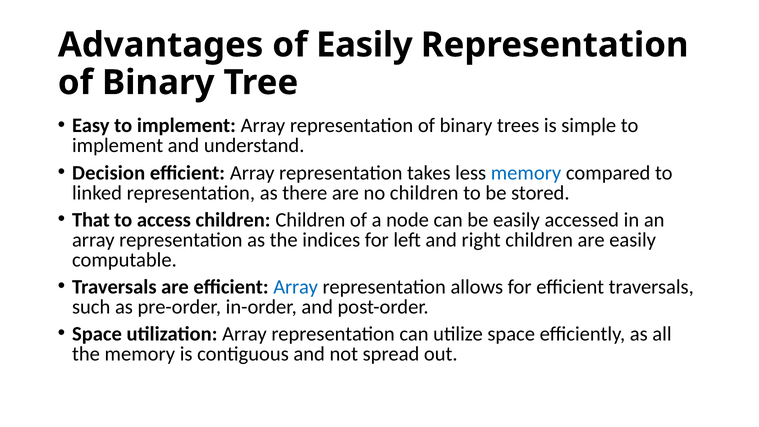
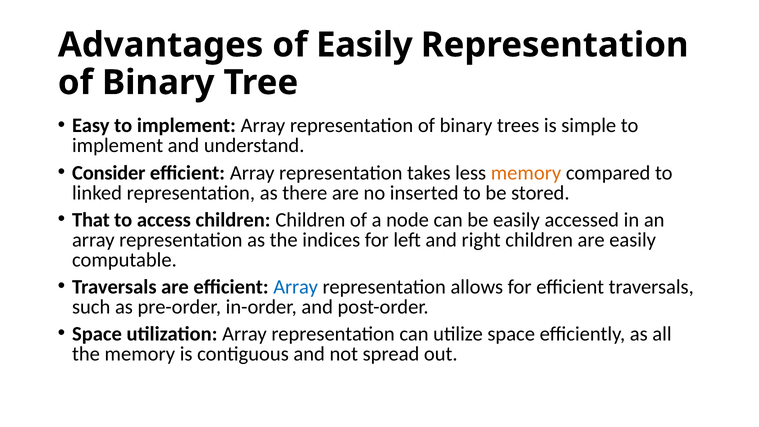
Decision: Decision -> Consider
memory at (526, 173) colour: blue -> orange
no children: children -> inserted
